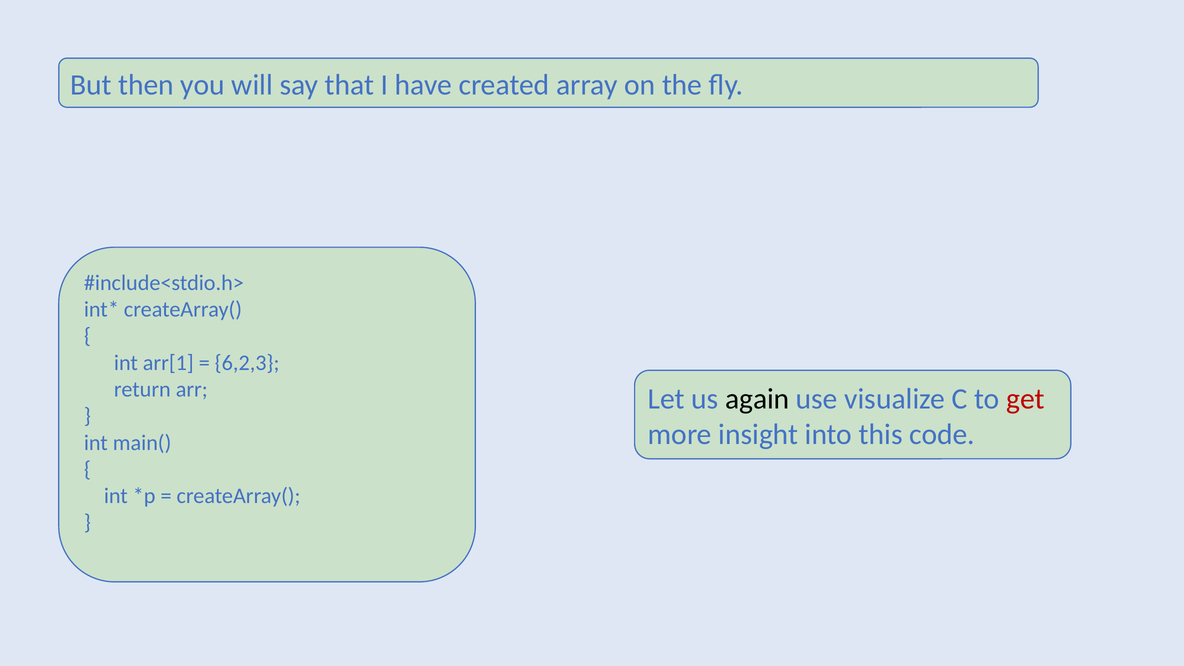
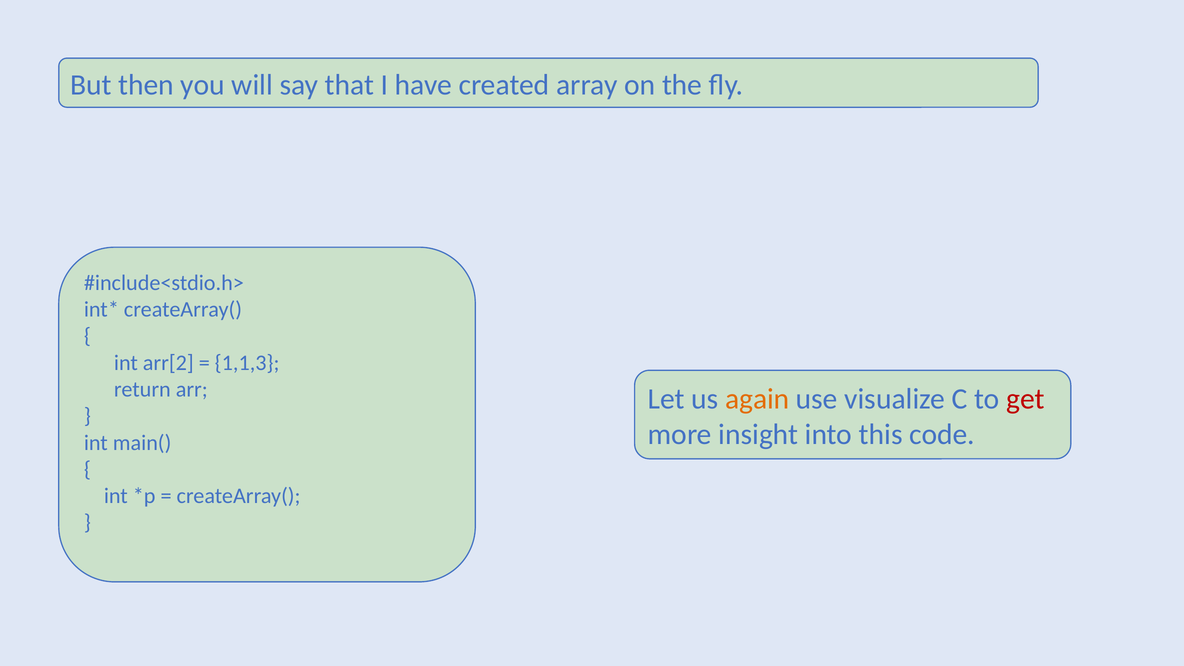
arr[1: arr[1 -> arr[2
6,2,3: 6,2,3 -> 1,1,3
again colour: black -> orange
